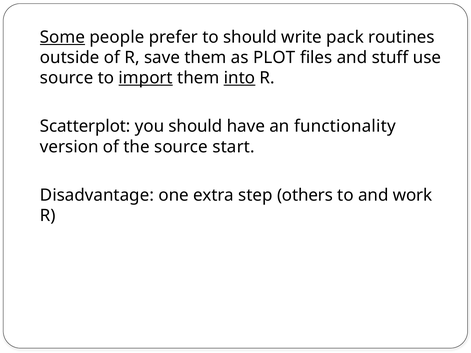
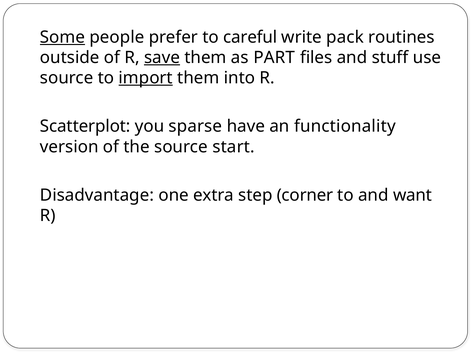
to should: should -> careful
save underline: none -> present
PLOT: PLOT -> PART
into underline: present -> none
you should: should -> sparse
others: others -> corner
work: work -> want
